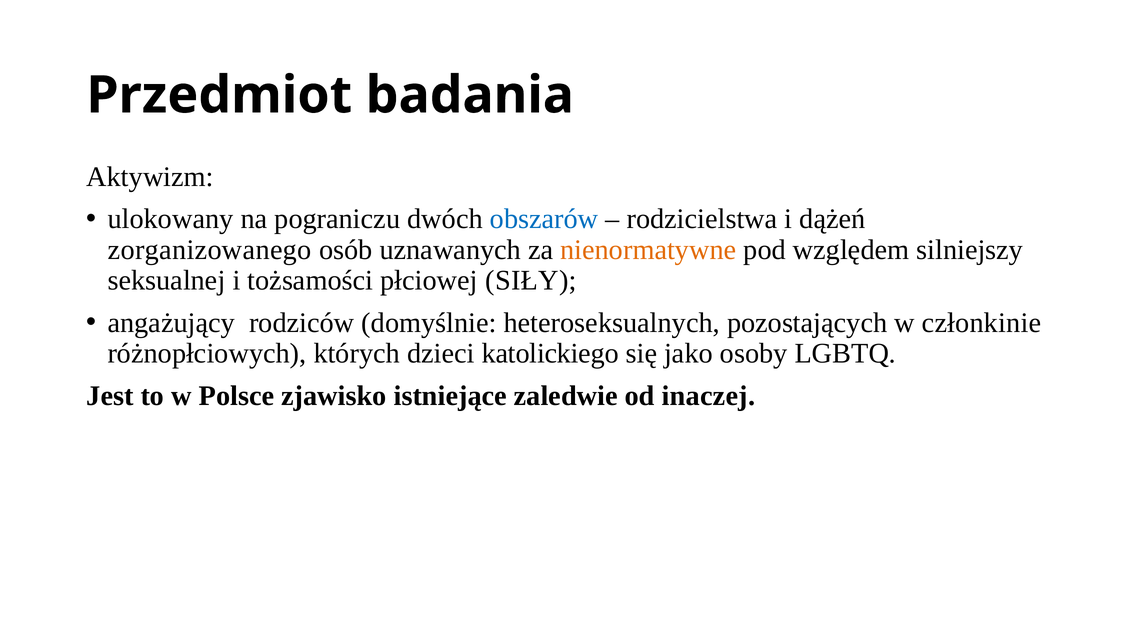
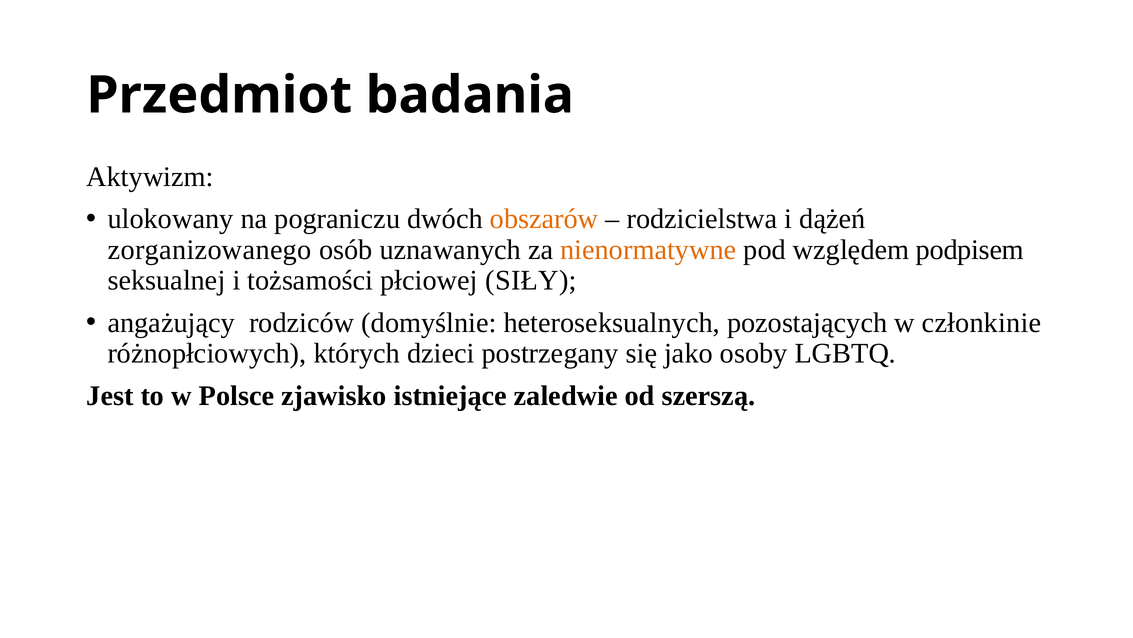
obszarów colour: blue -> orange
silniejszy: silniejszy -> podpisem
katolickiego: katolickiego -> postrzegany
inaczej: inaczej -> szerszą
